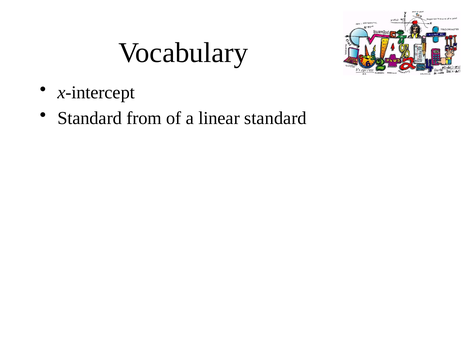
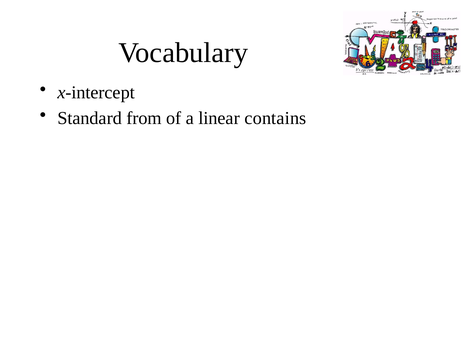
linear standard: standard -> contains
